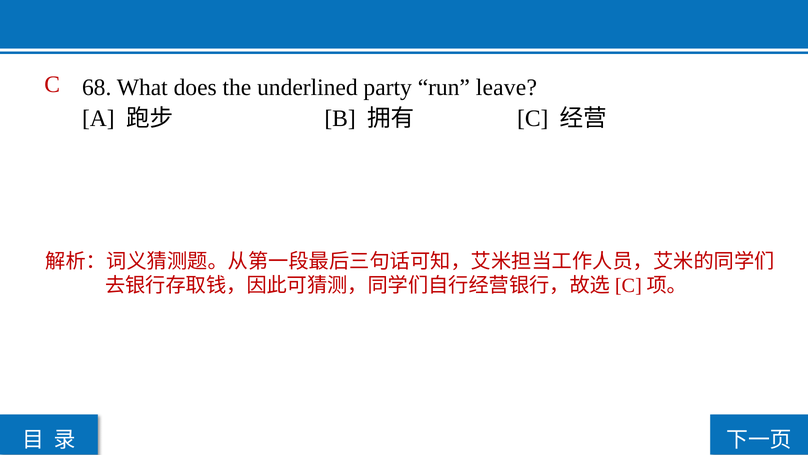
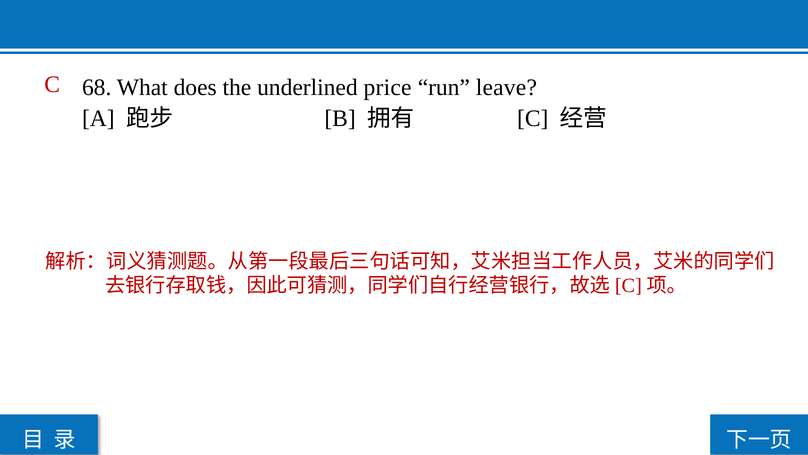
party: party -> price
